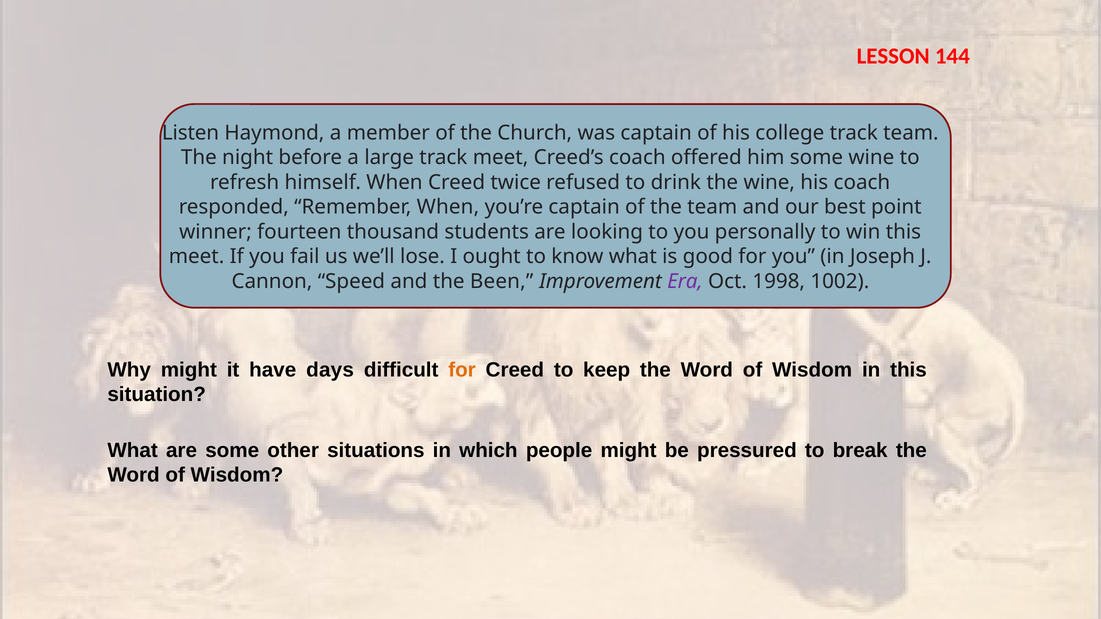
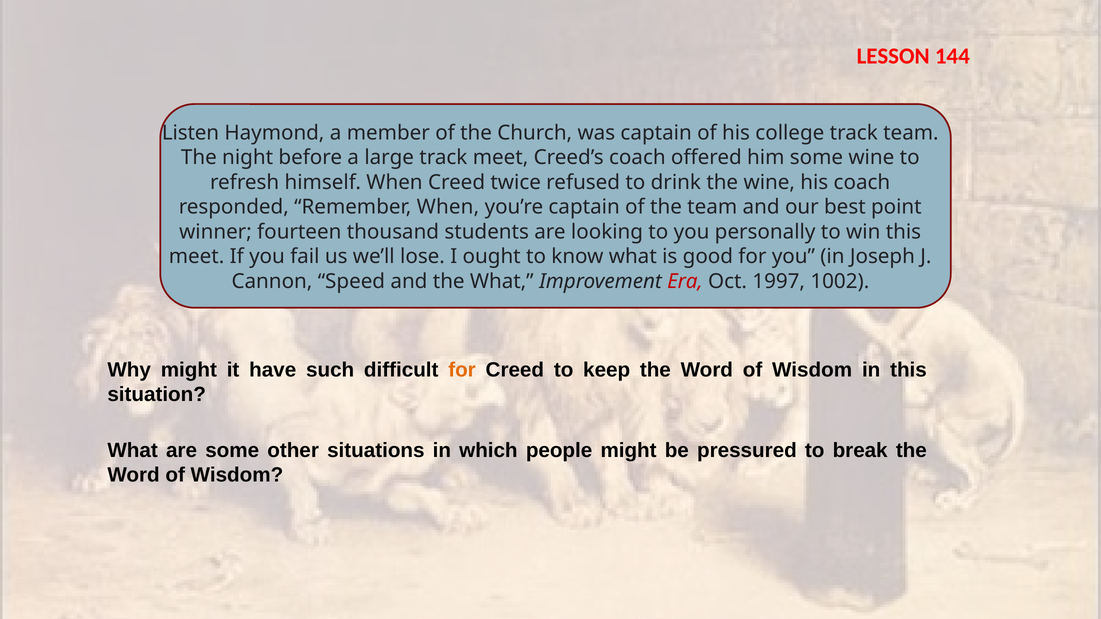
the Been: Been -> What
Era colour: purple -> red
1998: 1998 -> 1997
days: days -> such
